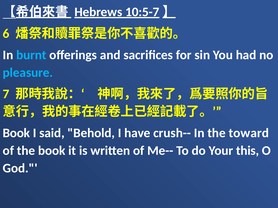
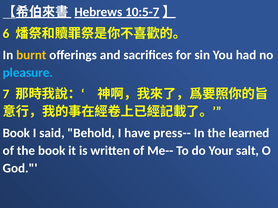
burnt colour: light blue -> yellow
crush--: crush-- -> press--
toward: toward -> learned
this: this -> salt
